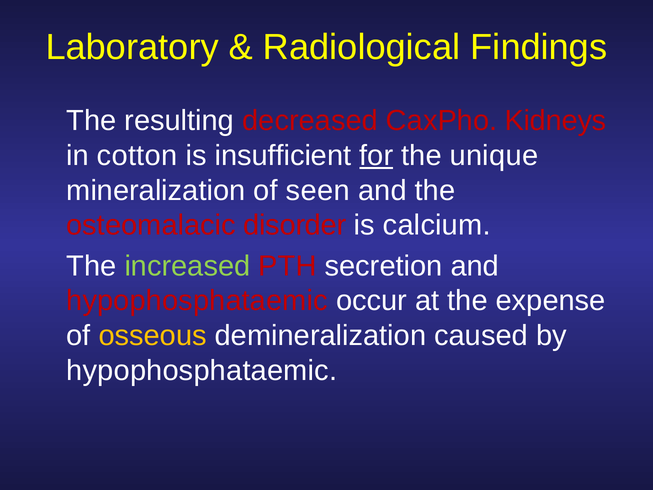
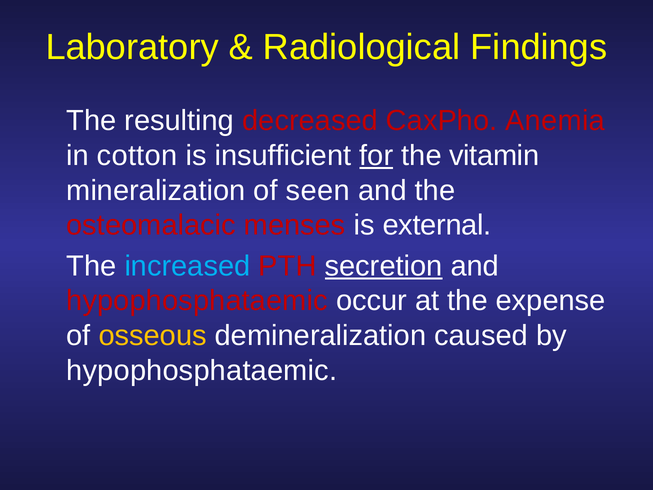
Kidneys: Kidneys -> Anemia
unique: unique -> vitamin
disorder: disorder -> menses
calcium: calcium -> external
increased colour: light green -> light blue
secretion underline: none -> present
